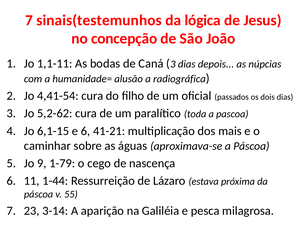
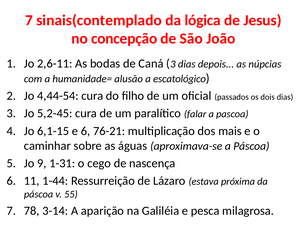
sinais(testemunhos: sinais(testemunhos -> sinais(contemplado
1,1-11: 1,1-11 -> 2,6-11
radiográfica: radiográfica -> escatológico
4,41-54: 4,41-54 -> 4,44-54
5,2-62: 5,2-62 -> 5,2-45
toda: toda -> falar
41-21: 41-21 -> 76-21
1-79: 1-79 -> 1-31
23: 23 -> 78
